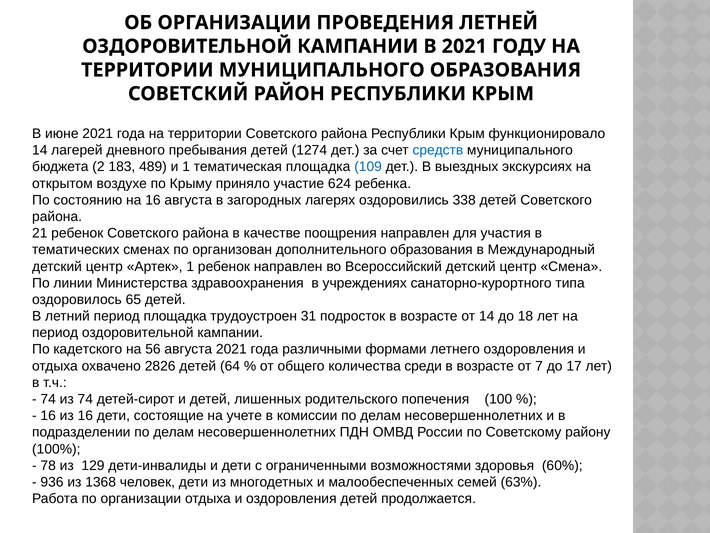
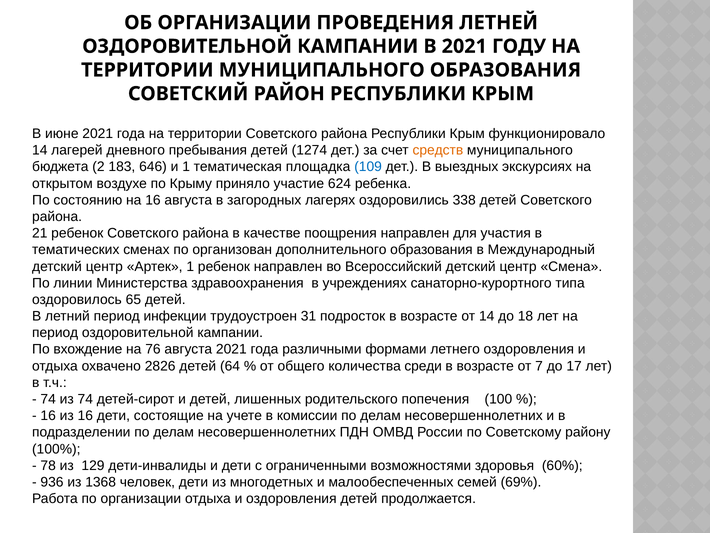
средств colour: blue -> orange
489: 489 -> 646
период площадка: площадка -> инфекции
кадетского: кадетского -> вхождение
56: 56 -> 76
63%: 63% -> 69%
